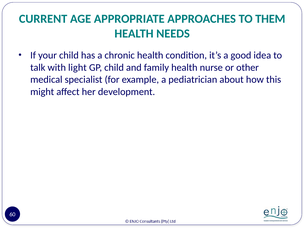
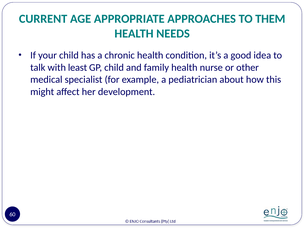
light: light -> least
